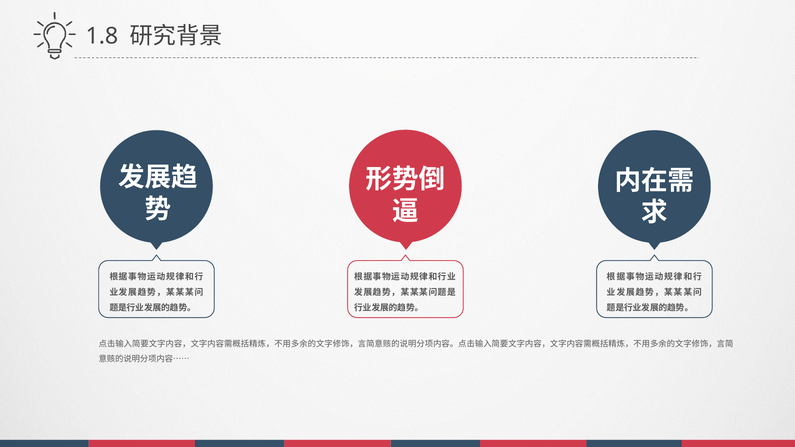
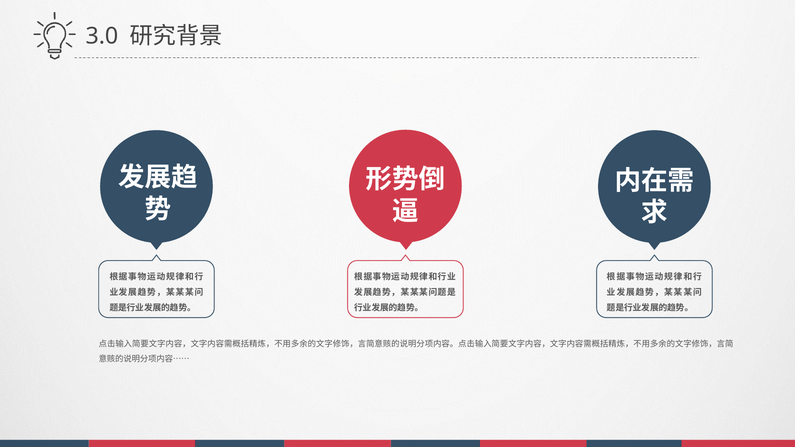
1.8: 1.8 -> 3.0
